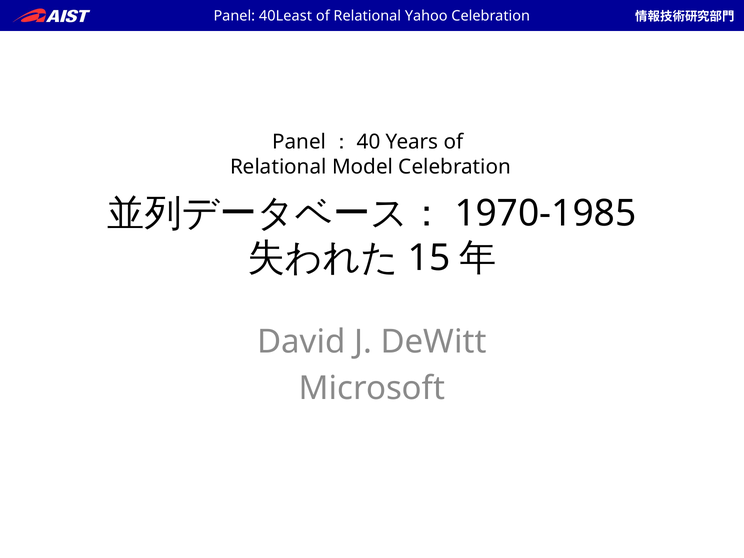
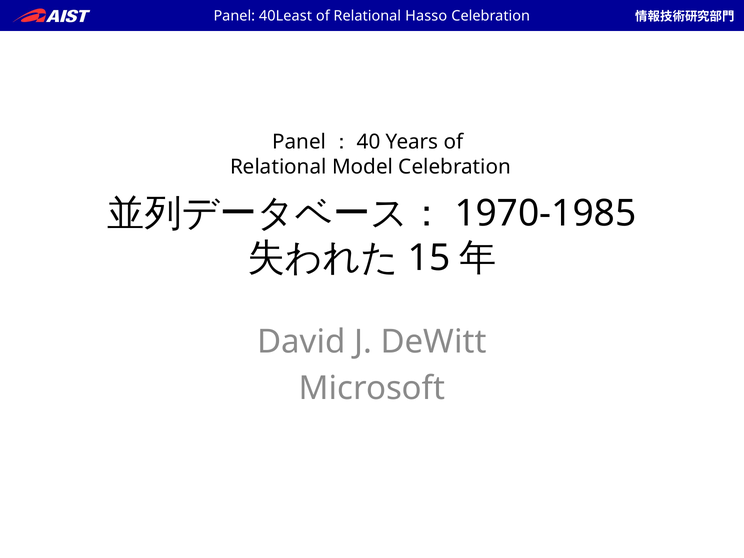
Yahoo: Yahoo -> Hasso
